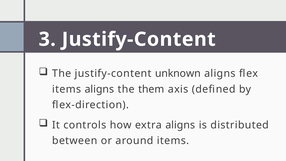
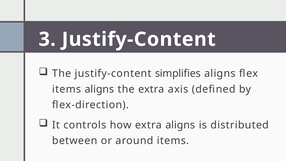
unknown: unknown -> simplifies
the them: them -> extra
